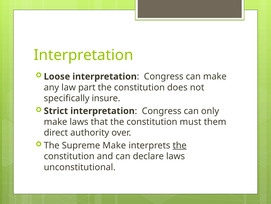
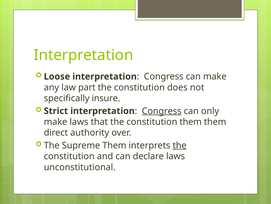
Congress at (162, 111) underline: none -> present
constitution must: must -> them
Supreme Make: Make -> Them
